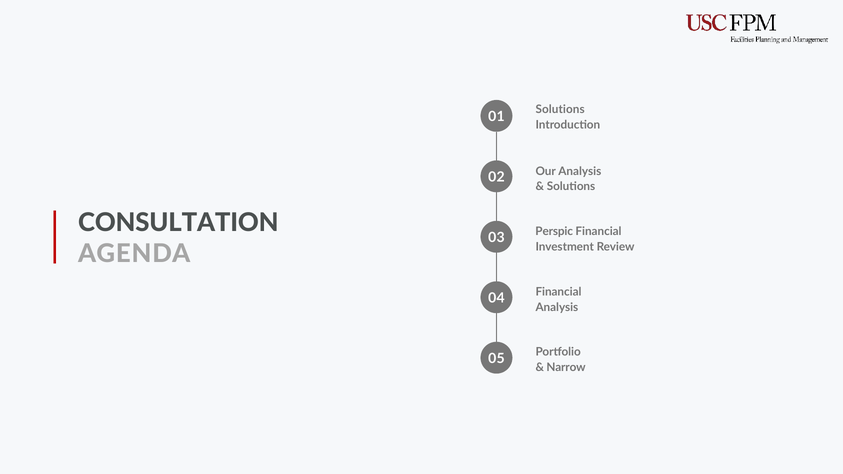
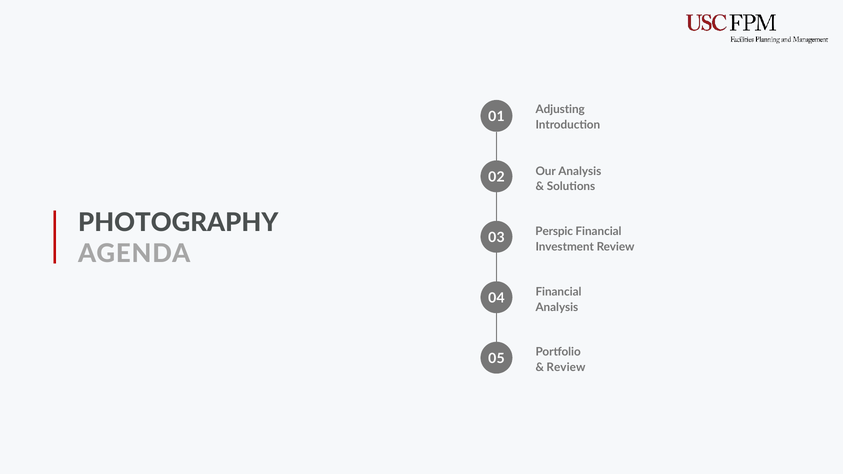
Solutions at (560, 110): Solutions -> Adjusting
CONSULTATION: CONSULTATION -> PHOTOGRAPHY
Narrow at (566, 368): Narrow -> Review
